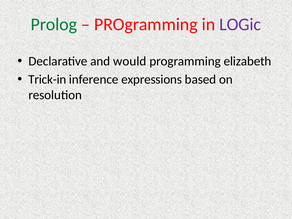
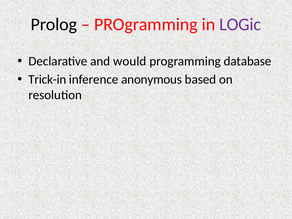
Prolog colour: green -> black
elizabeth: elizabeth -> database
expressions: expressions -> anonymous
